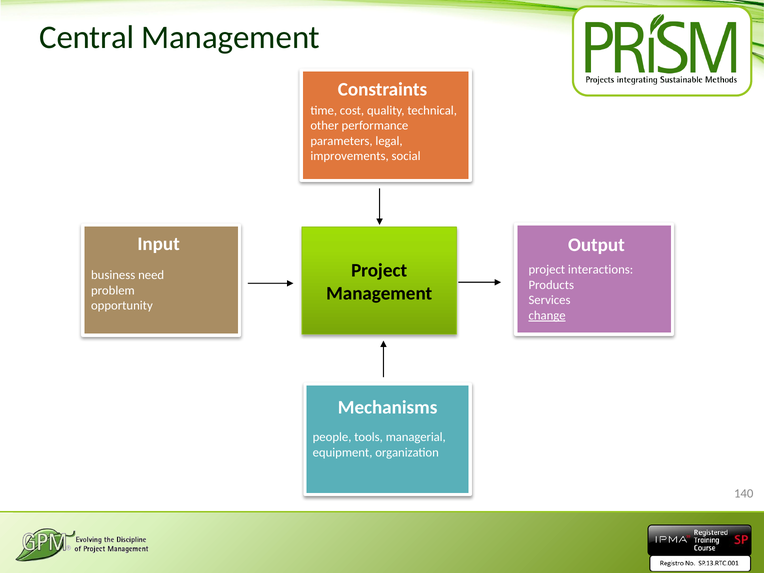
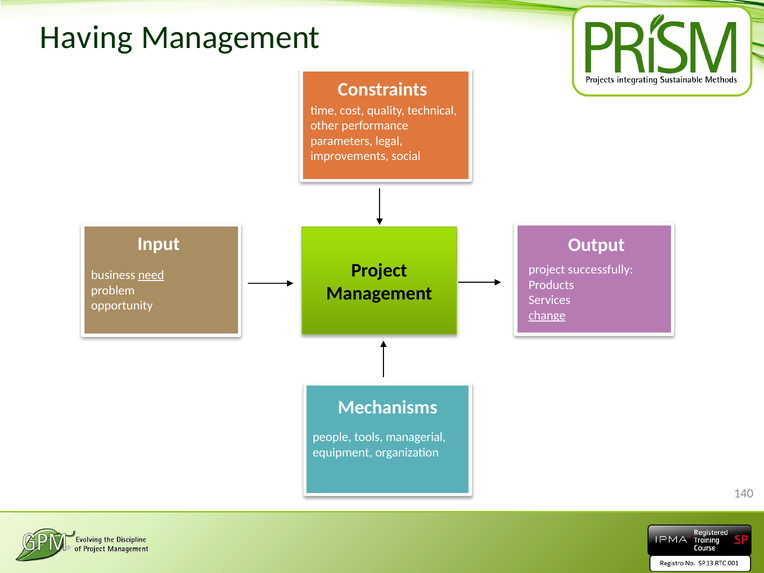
Central: Central -> Having
interactions: interactions -> successfully
need underline: none -> present
